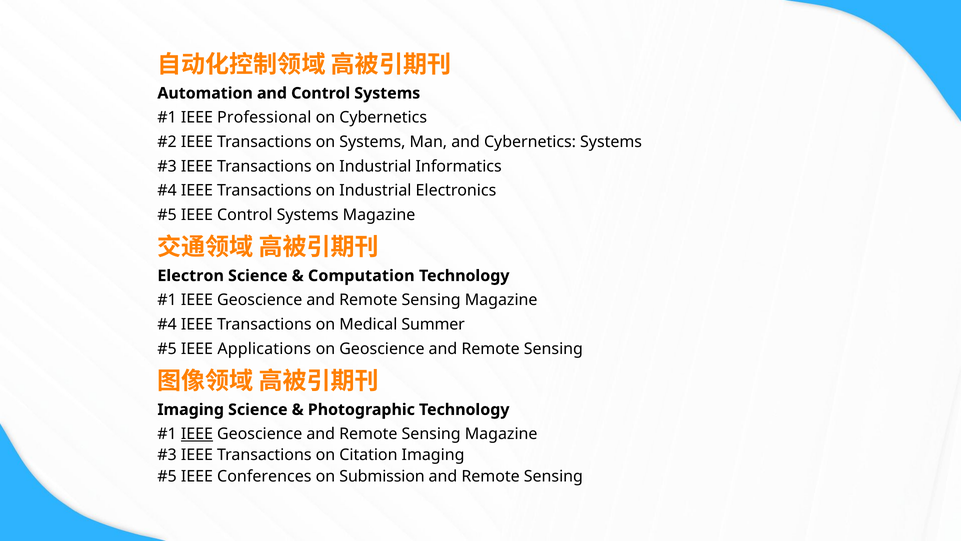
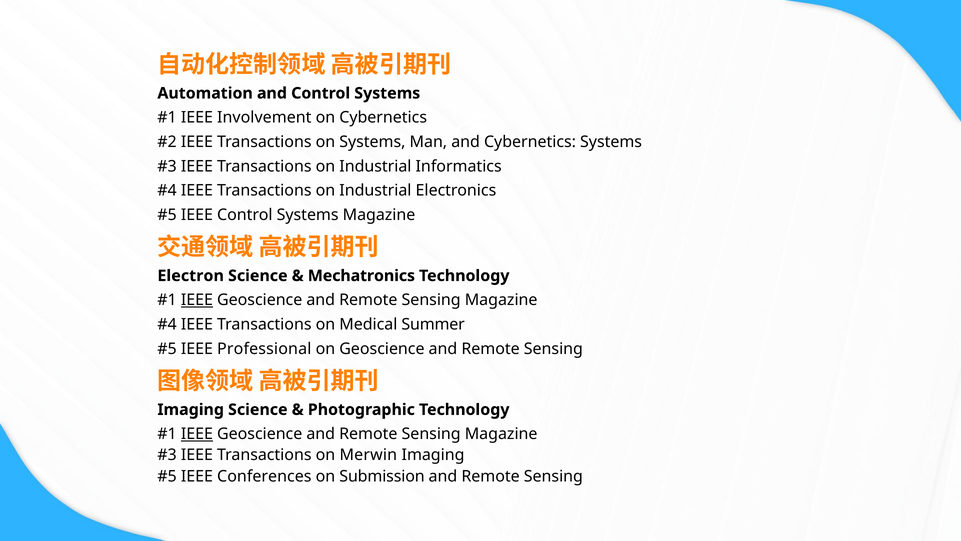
Professional: Professional -> Involvement
Computation: Computation -> Mechatronics
IEEE at (197, 300) underline: none -> present
Applications: Applications -> Professional
Citation: Citation -> Merwin
